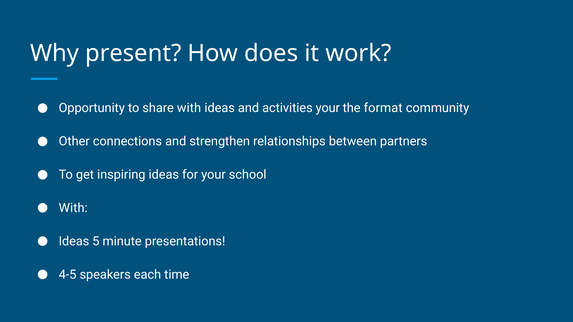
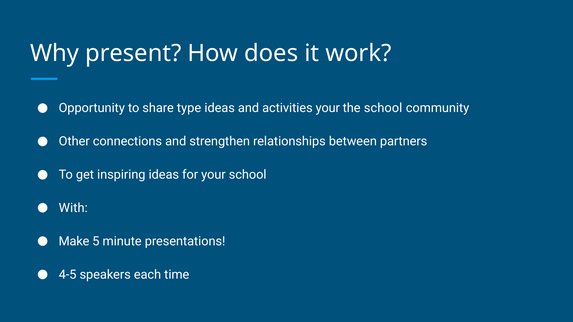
share with: with -> type
the format: format -> school
Ideas at (74, 241): Ideas -> Make
